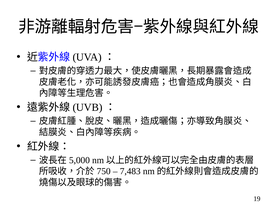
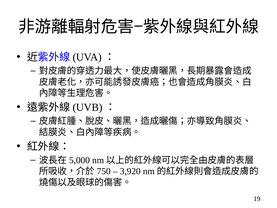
7,483: 7,483 -> 3,920
